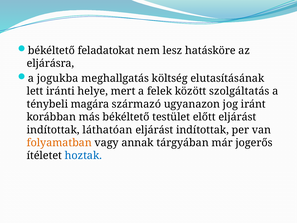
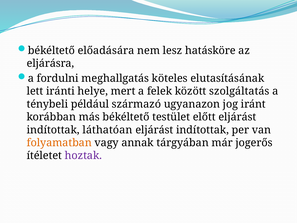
feladatokat: feladatokat -> előadására
jogukba: jogukba -> fordulni
költség: költség -> köteles
magára: magára -> például
hoztak colour: blue -> purple
